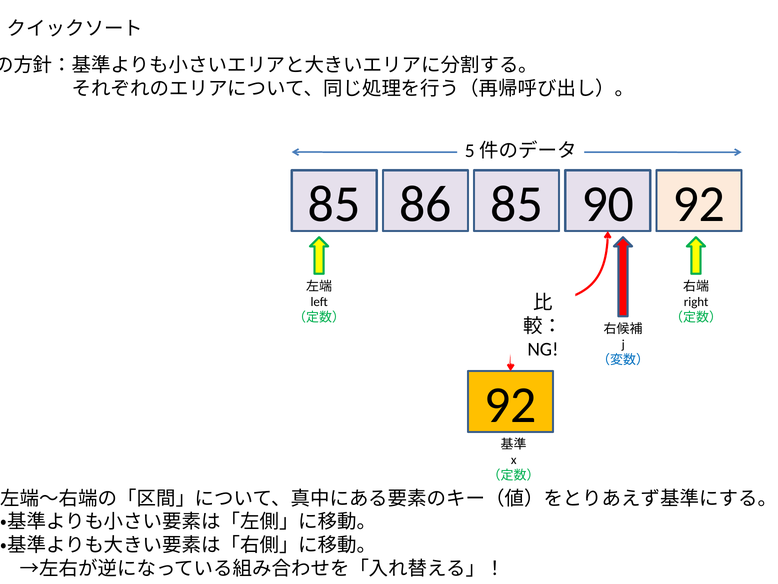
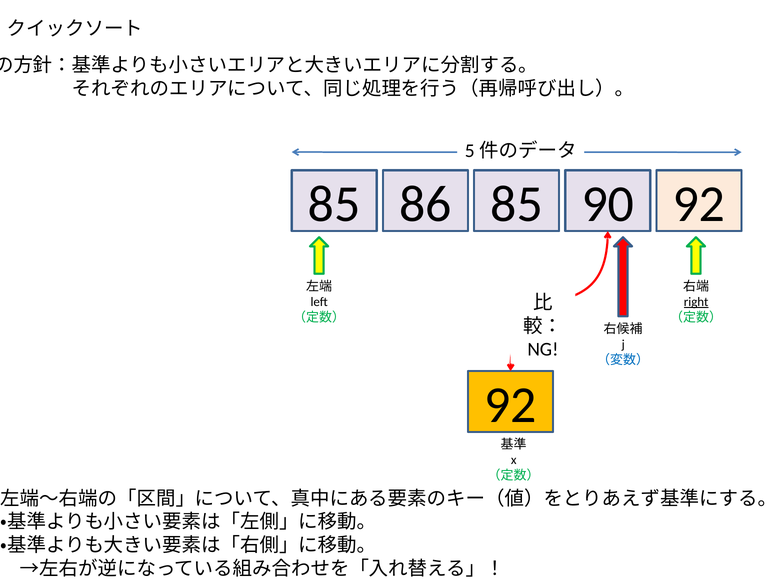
right underline: none -> present
